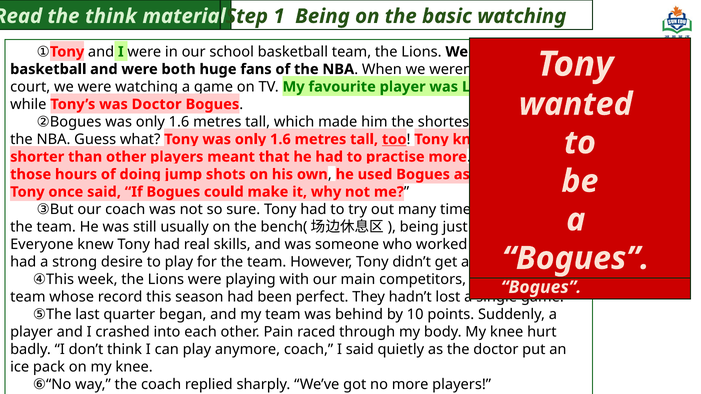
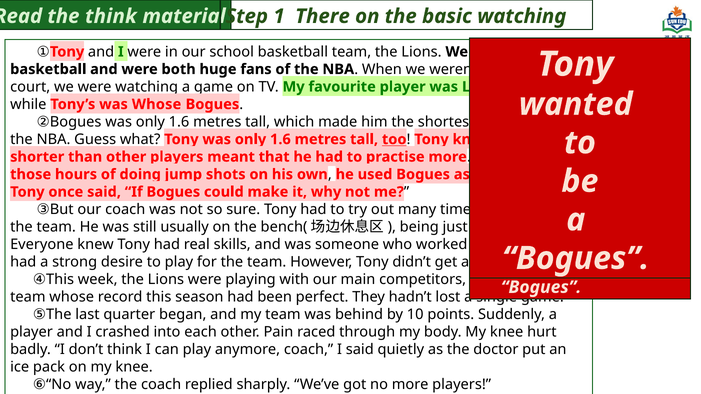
1 Being: Being -> There
Doctor at (157, 104): Doctor -> Whose
